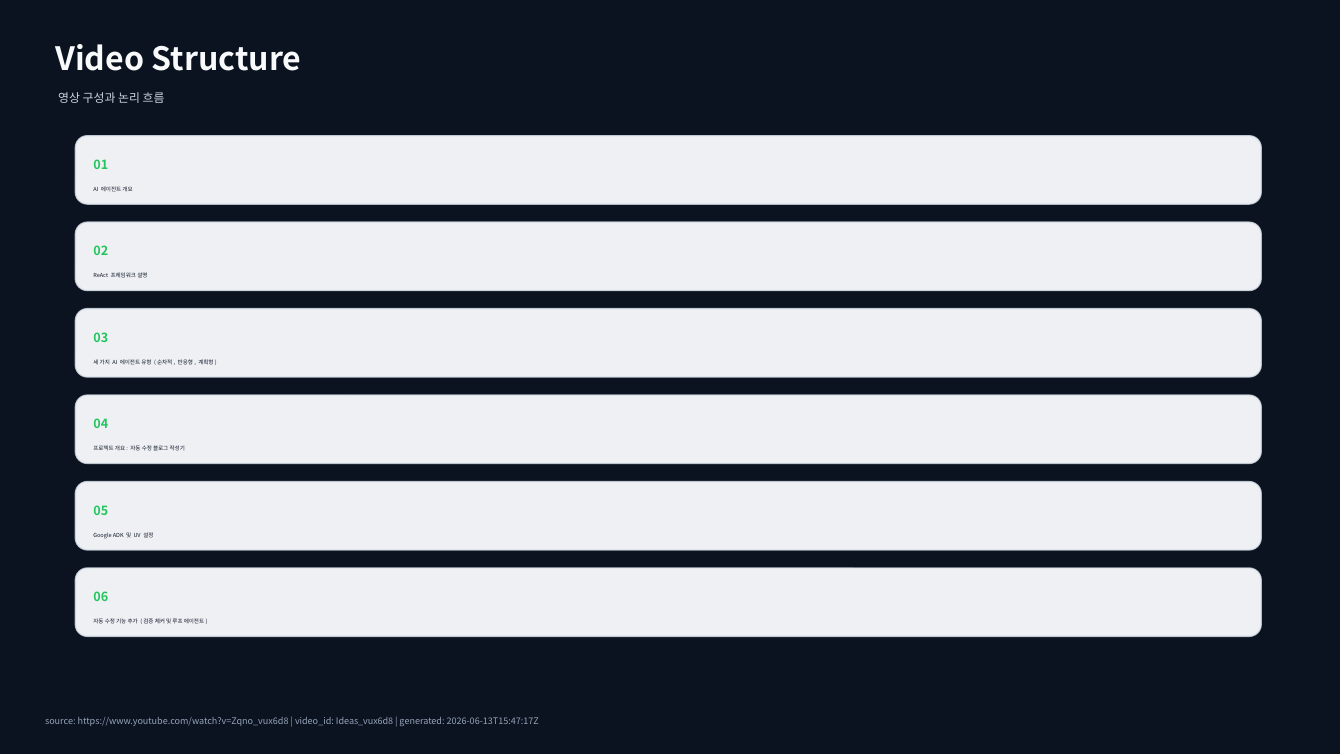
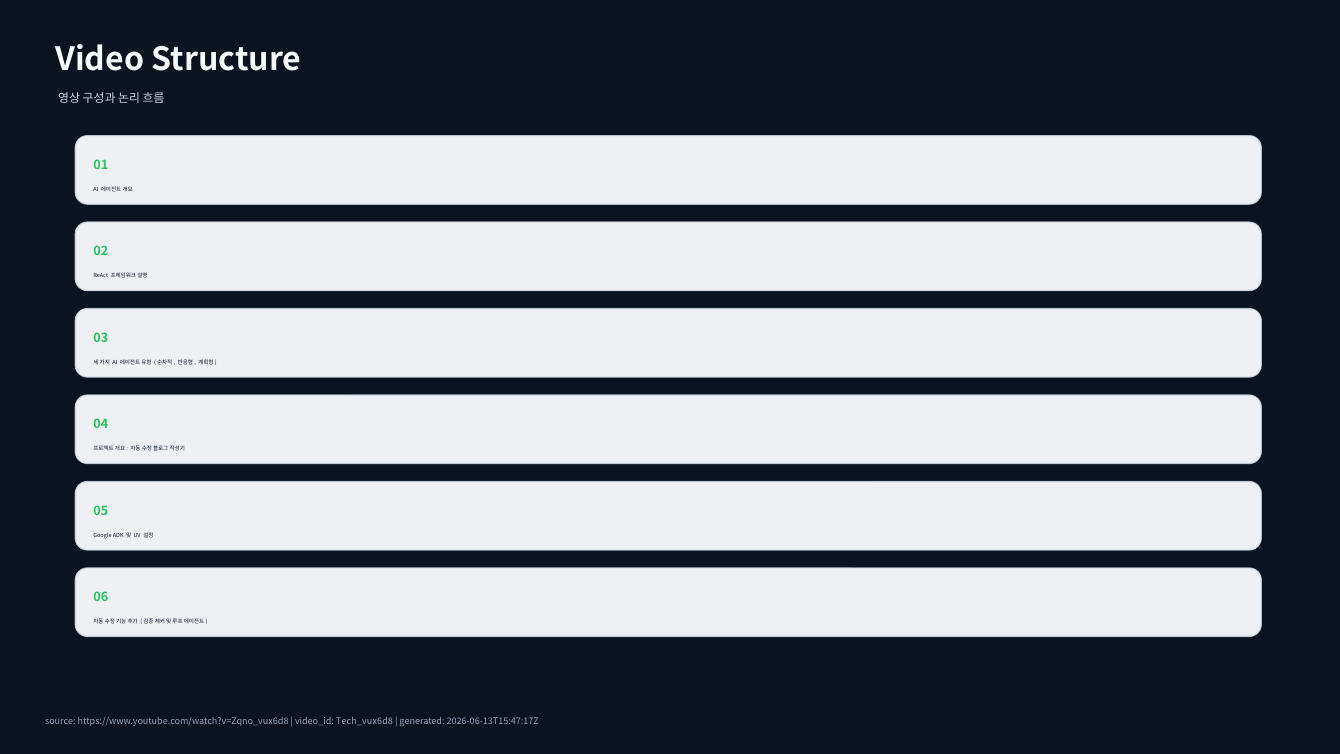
Ideas_vux6d8: Ideas_vux6d8 -> Tech_vux6d8
